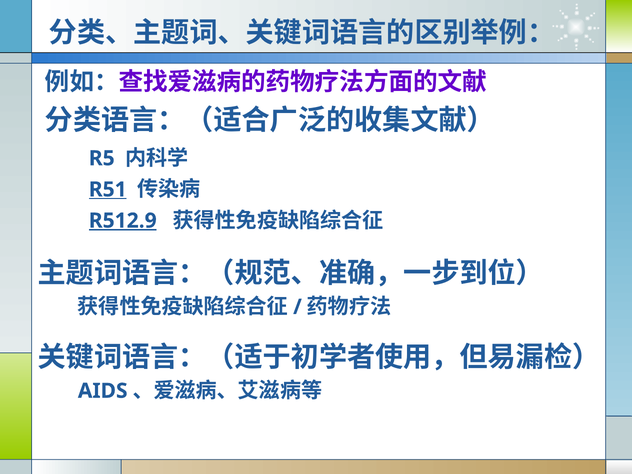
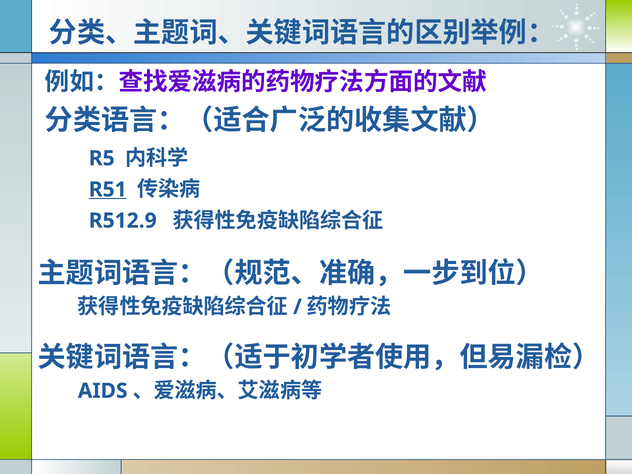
R512.9 underline: present -> none
